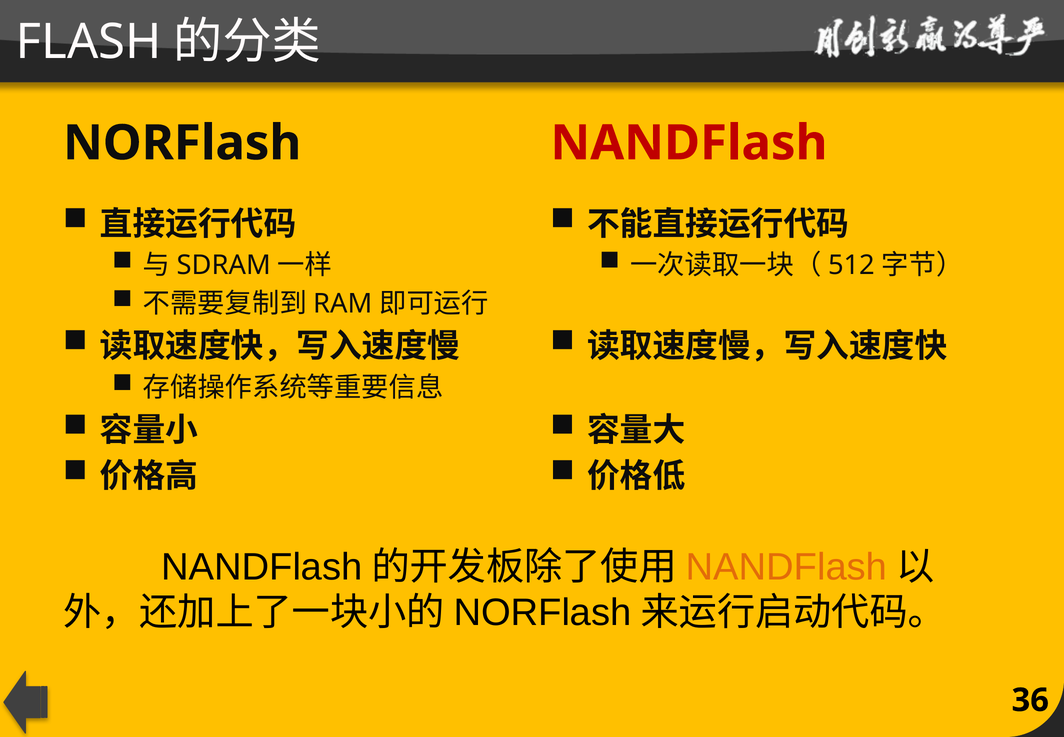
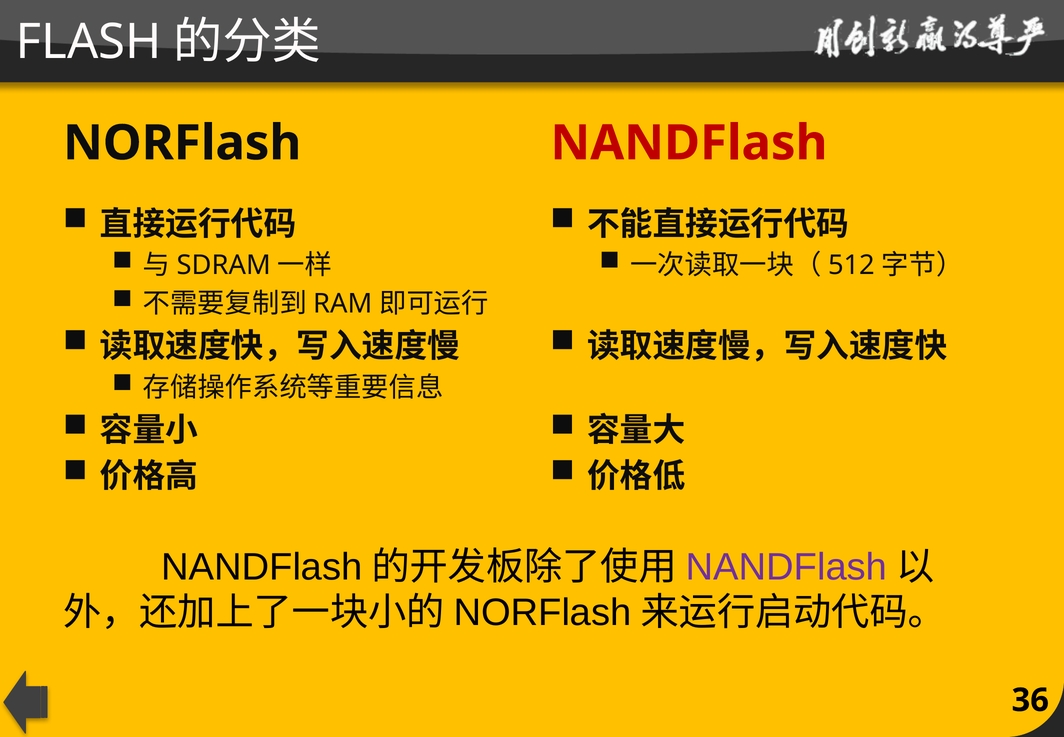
NANDFlash at (787, 567) colour: orange -> purple
